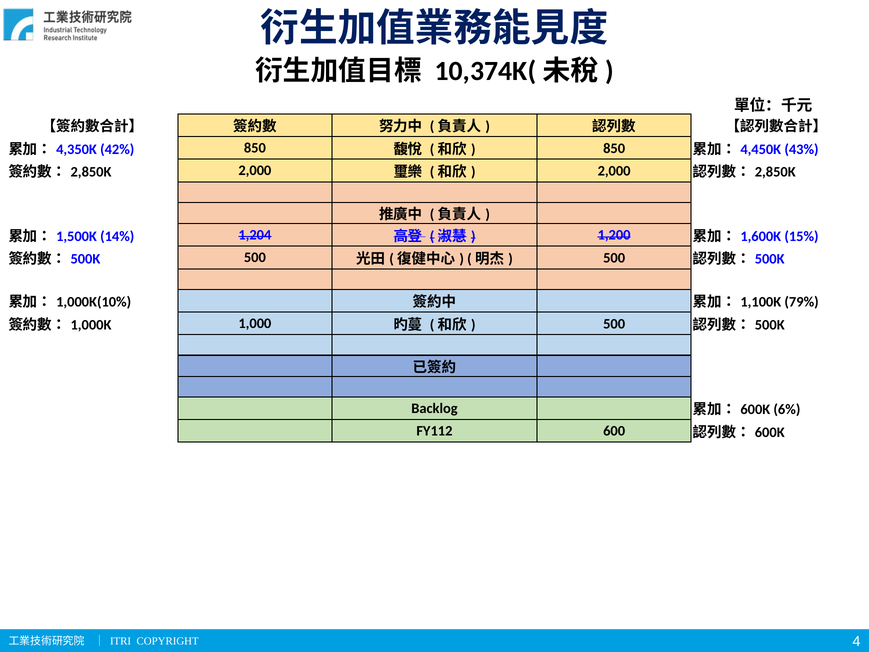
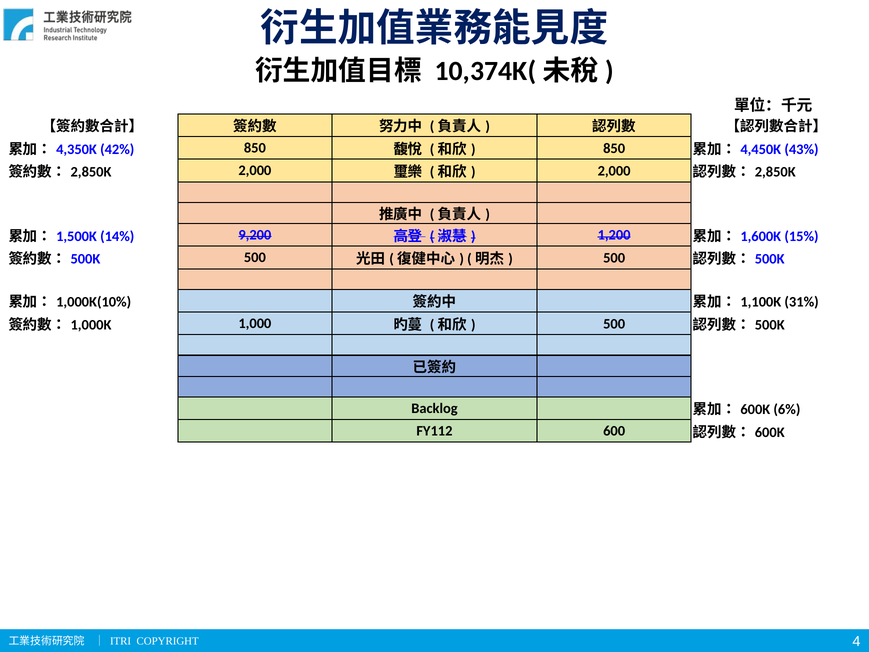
1,204: 1,204 -> 9,200
79%: 79% -> 31%
